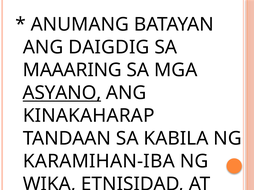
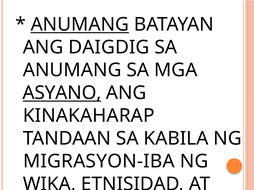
ANUMANG at (80, 25) underline: none -> present
MAAARING at (72, 70): MAAARING -> ANUMANG
KARAMIHAN-IBA: KARAMIHAN-IBA -> MIGRASYON-IBA
